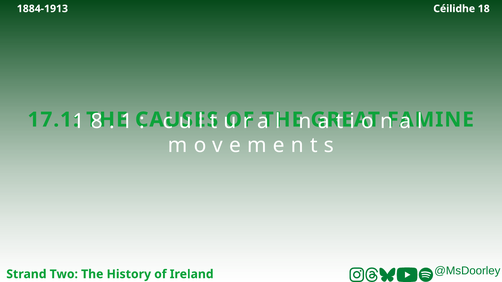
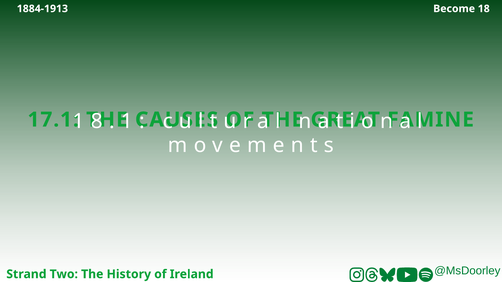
Céilidhe: Céilidhe -> Become
